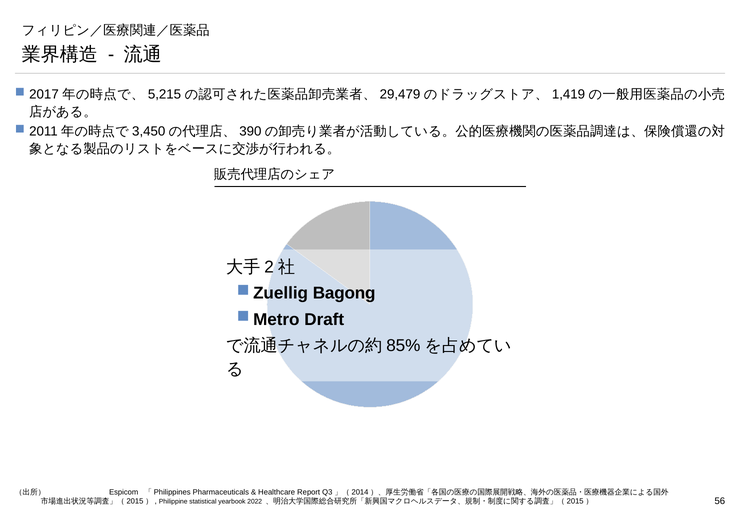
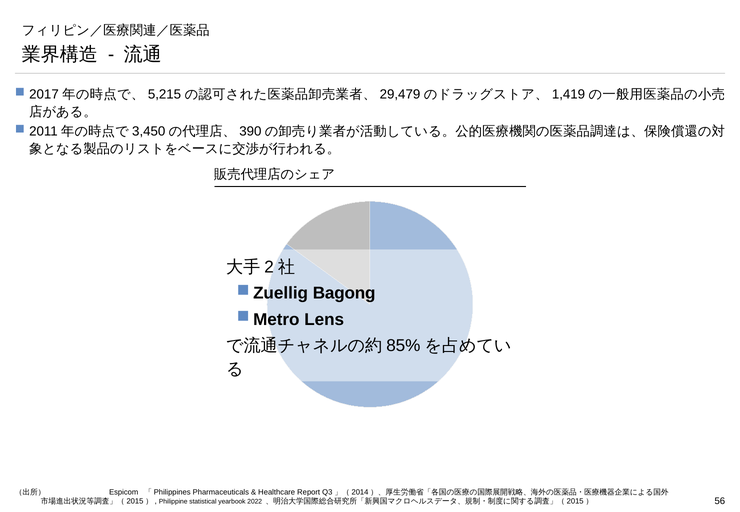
Draft: Draft -> Lens
